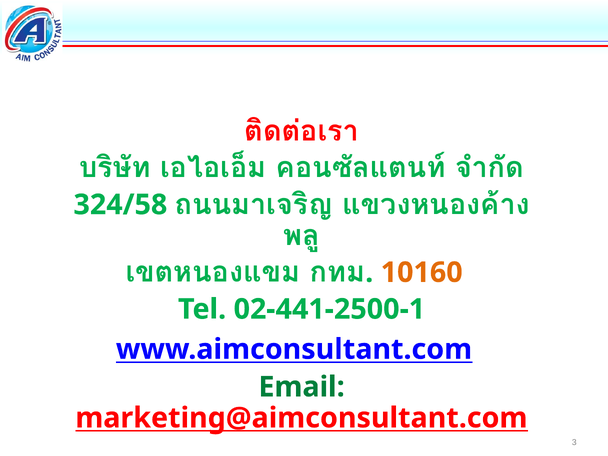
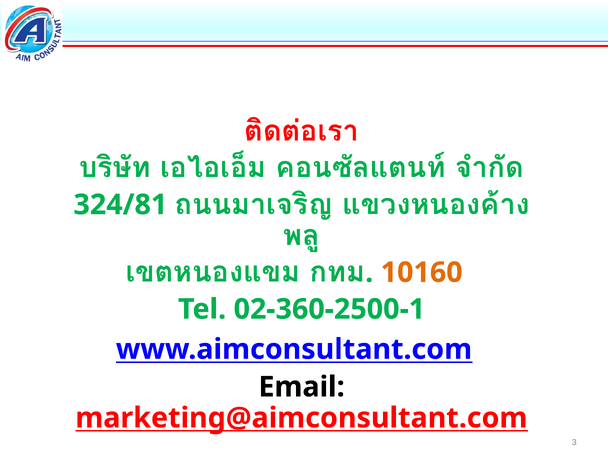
324/58: 324/58 -> 324/81
02-441-2500-1: 02-441-2500-1 -> 02-360-2500-1
Email colour: green -> black
